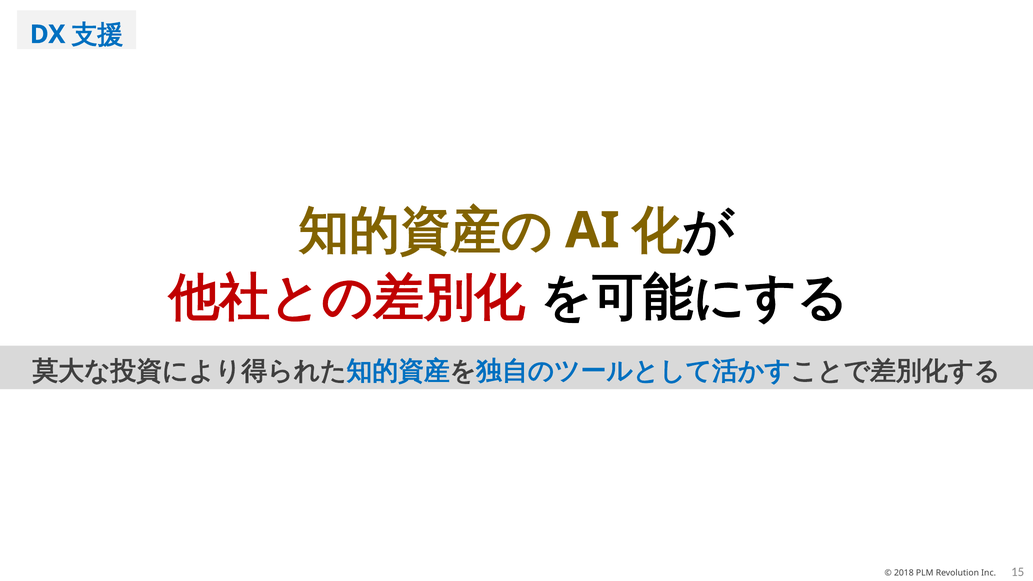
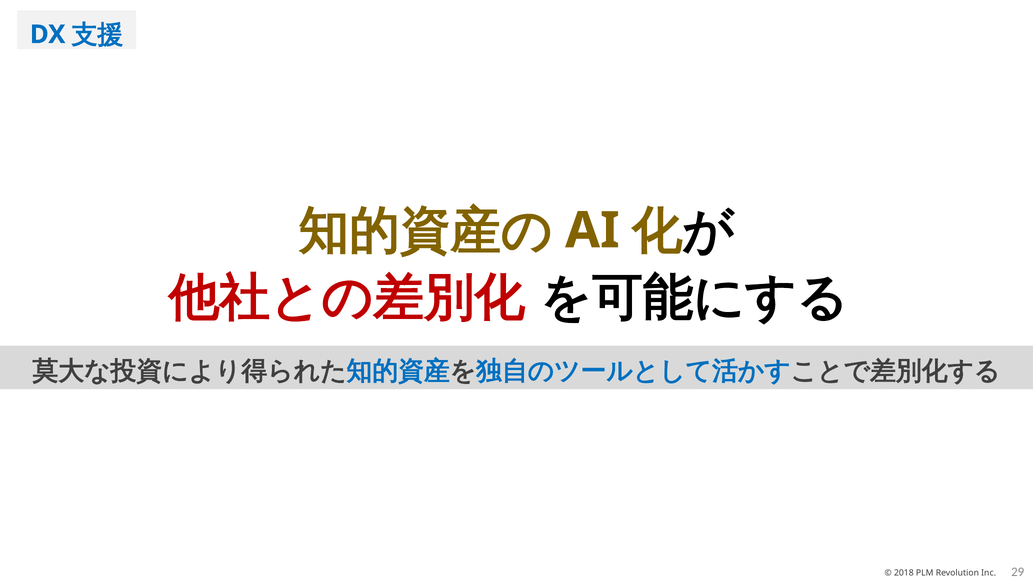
15: 15 -> 29
